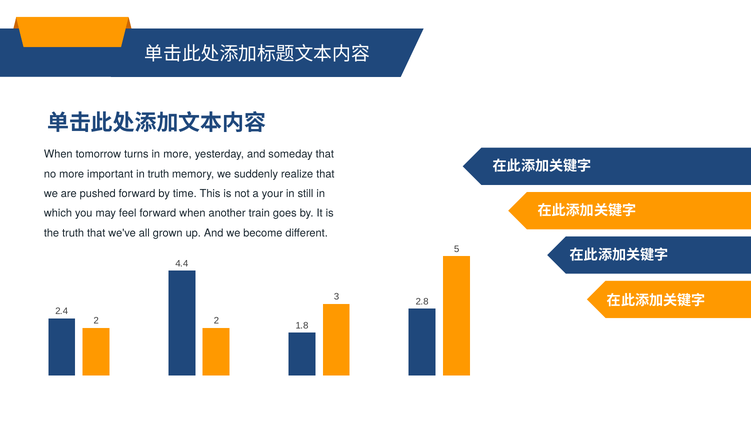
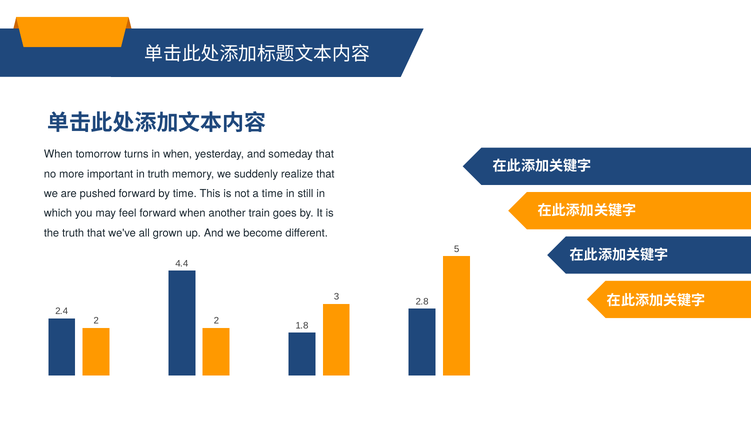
in more: more -> when
a your: your -> time
